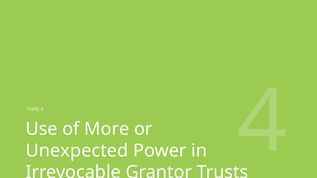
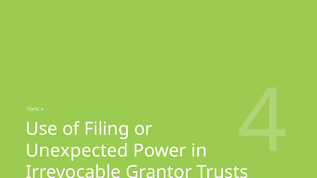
More: More -> Filing
